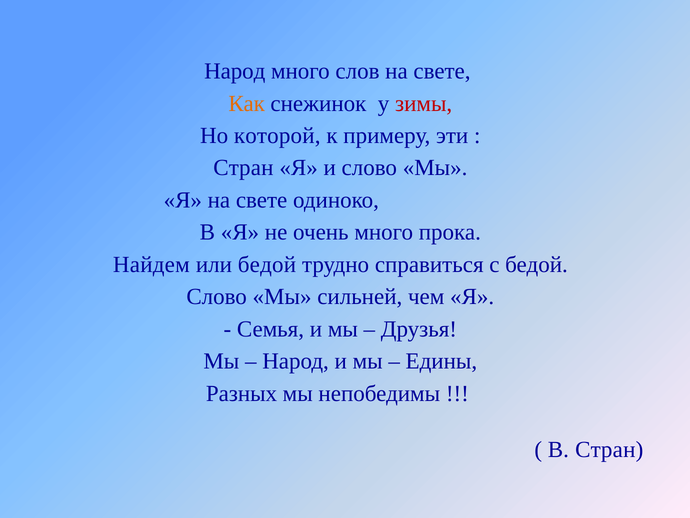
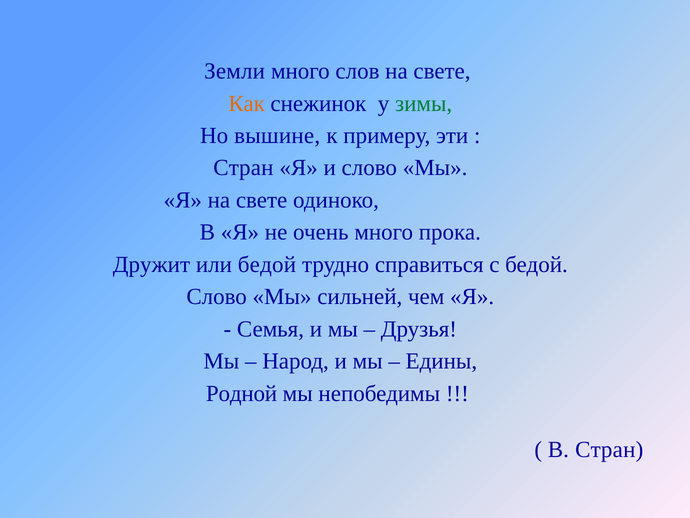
Народ at (235, 71): Народ -> Земли
зимы colour: red -> green
которой: которой -> вышине
Найдем: Найдем -> Дружит
Разных: Разных -> Родной
